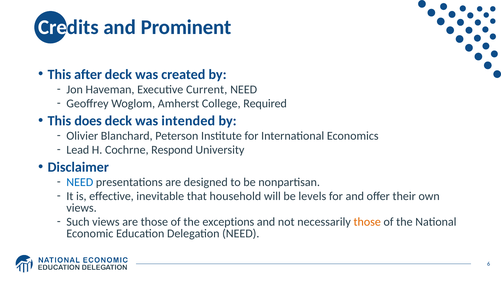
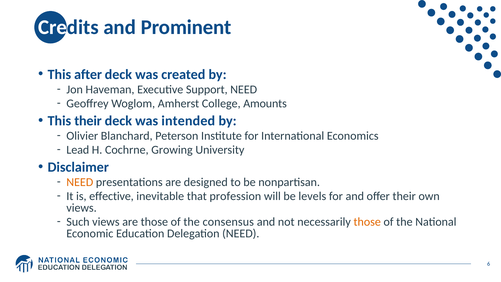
Current: Current -> Support
Required: Required -> Amounts
This does: does -> their
Respond: Respond -> Growing
NEED at (80, 182) colour: blue -> orange
household: household -> profession
exceptions: exceptions -> consensus
